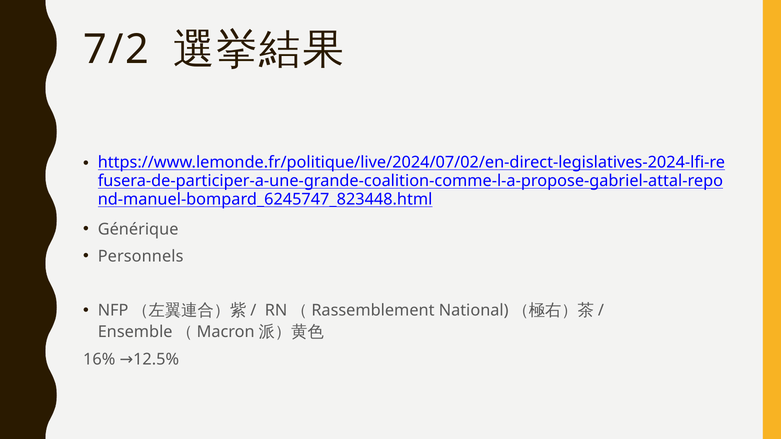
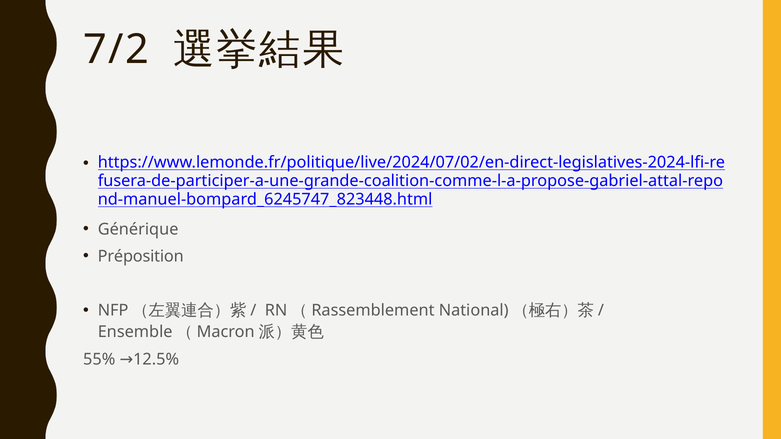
Personnels: Personnels -> Préposition
16%: 16% -> 55%
